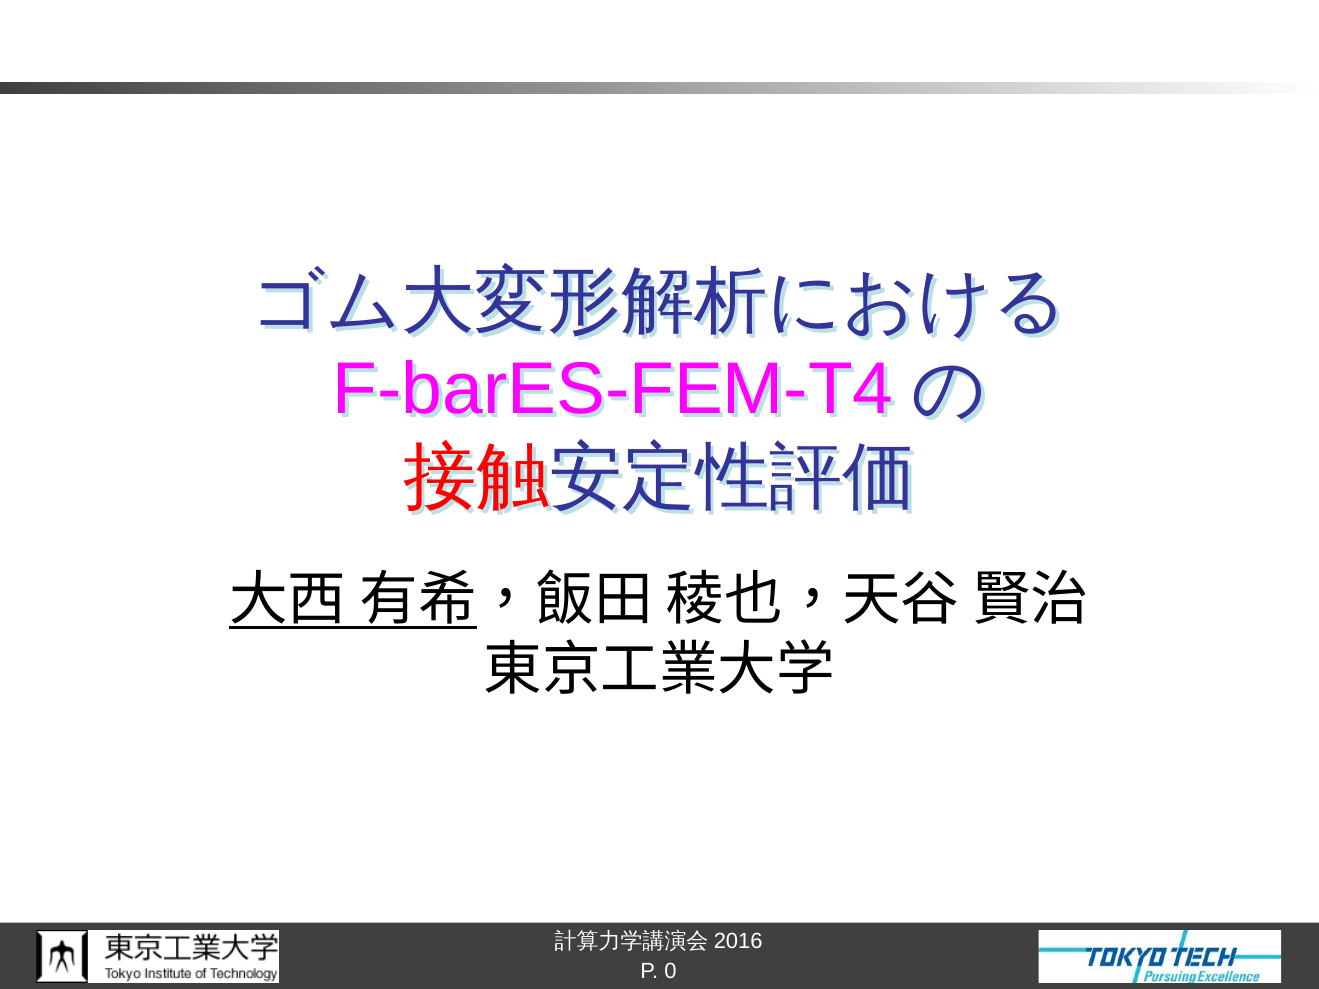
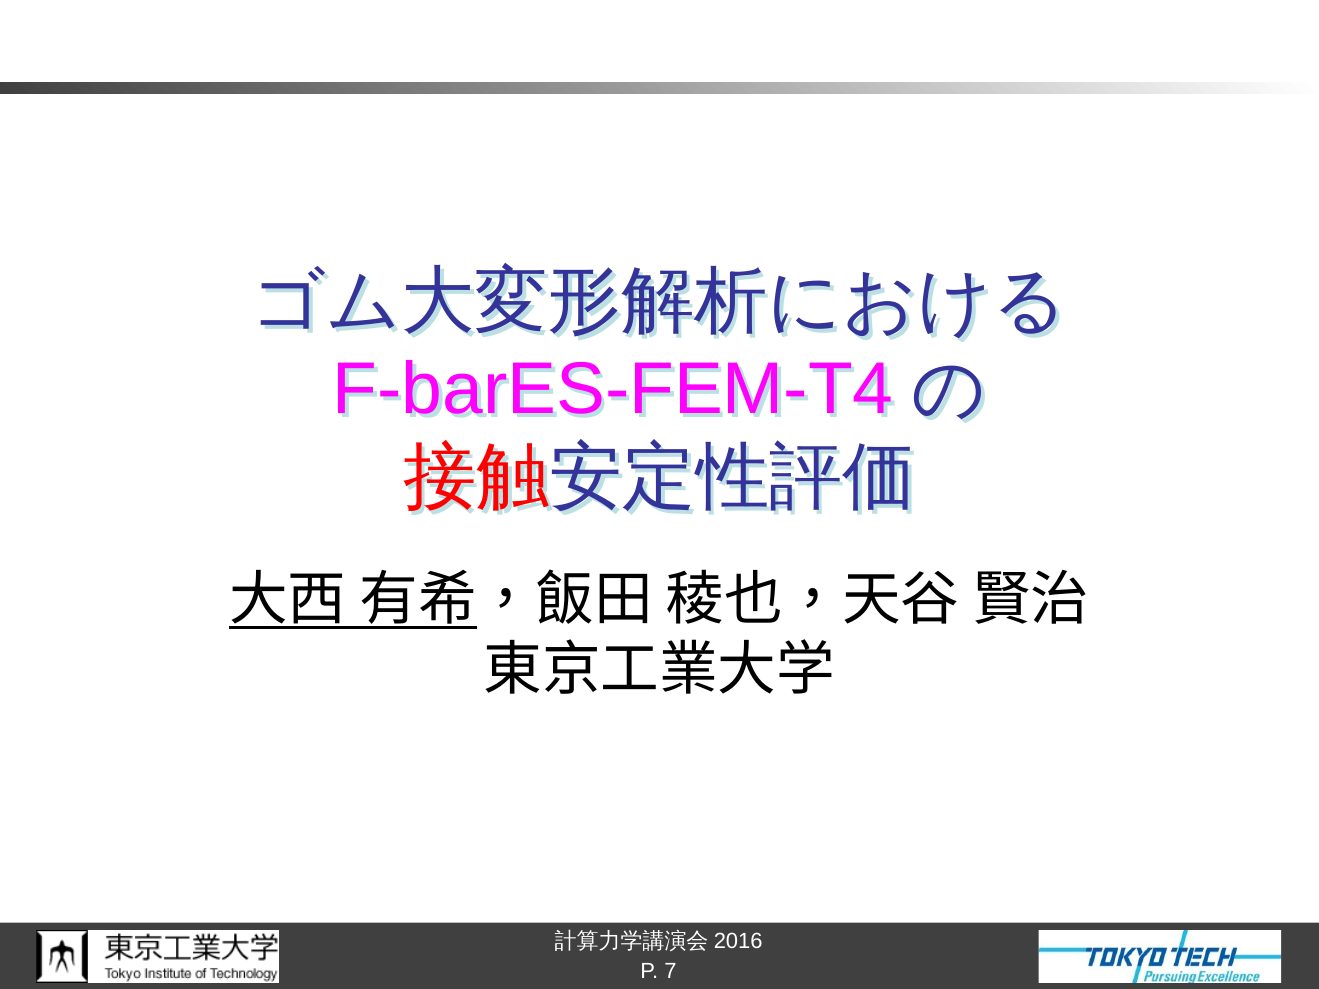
0: 0 -> 7
